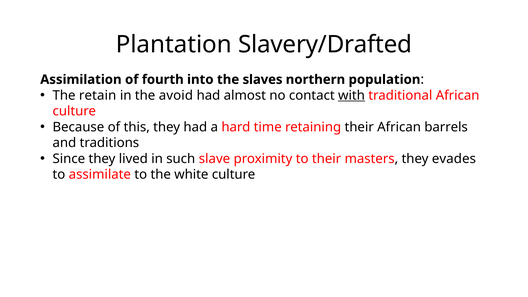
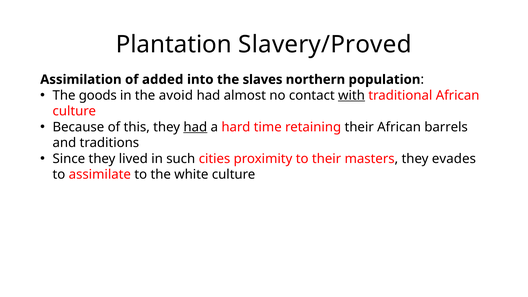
Slavery/Drafted: Slavery/Drafted -> Slavery/Proved
fourth: fourth -> added
retain: retain -> goods
had at (195, 127) underline: none -> present
slave: slave -> cities
